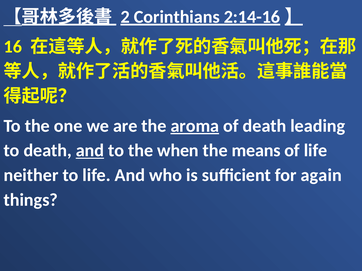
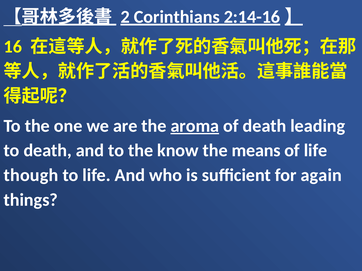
and at (90, 151) underline: present -> none
when: when -> know
neither: neither -> though
